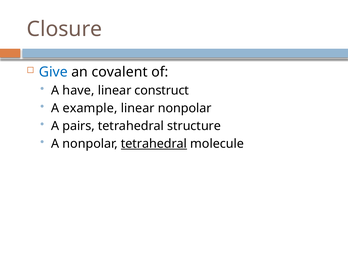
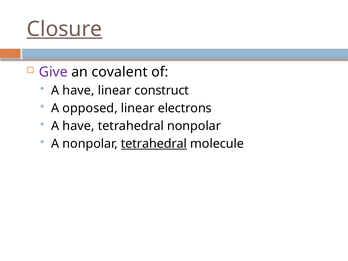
Closure underline: none -> present
Give colour: blue -> purple
example: example -> opposed
linear nonpolar: nonpolar -> electrons
pairs at (79, 126): pairs -> have
tetrahedral structure: structure -> nonpolar
